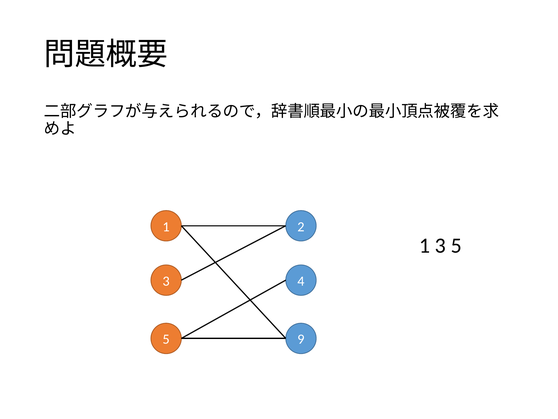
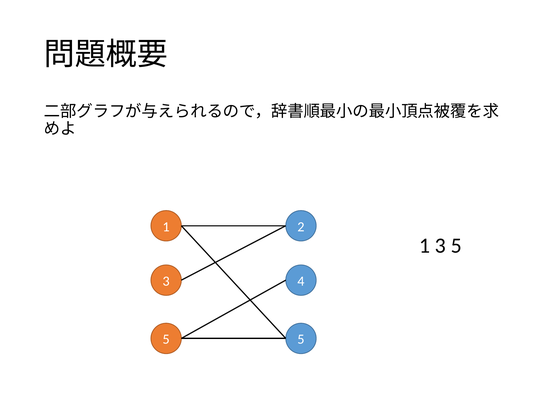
5 9: 9 -> 5
